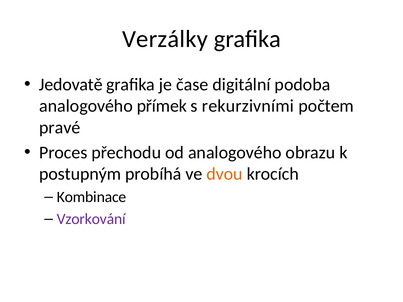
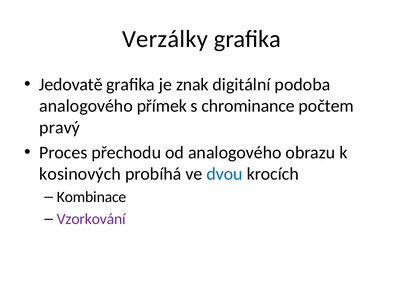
čase: čase -> znak
rekurzivními: rekurzivními -> chrominance
pravé: pravé -> pravý
postupným: postupným -> kosinových
dvou colour: orange -> blue
